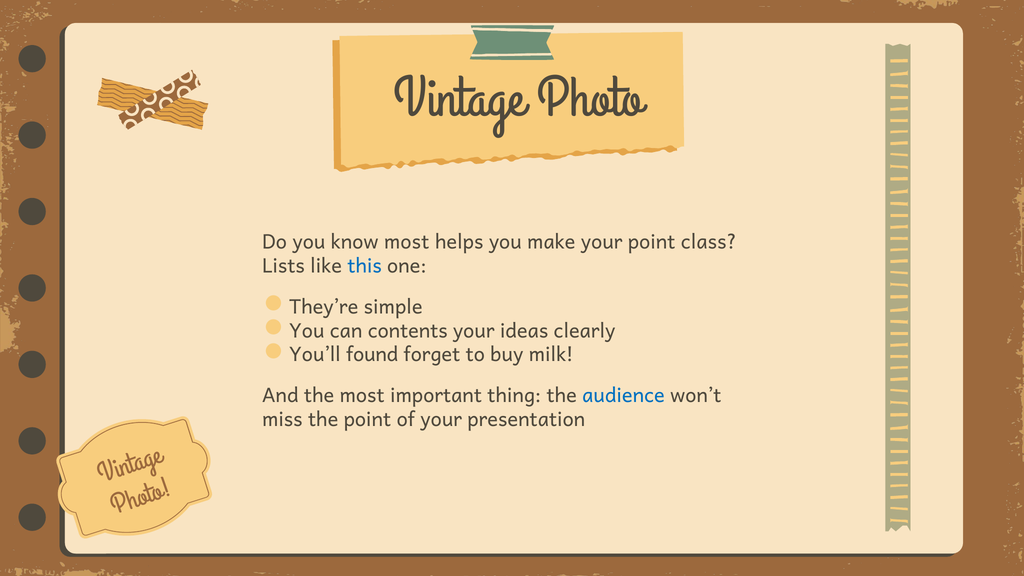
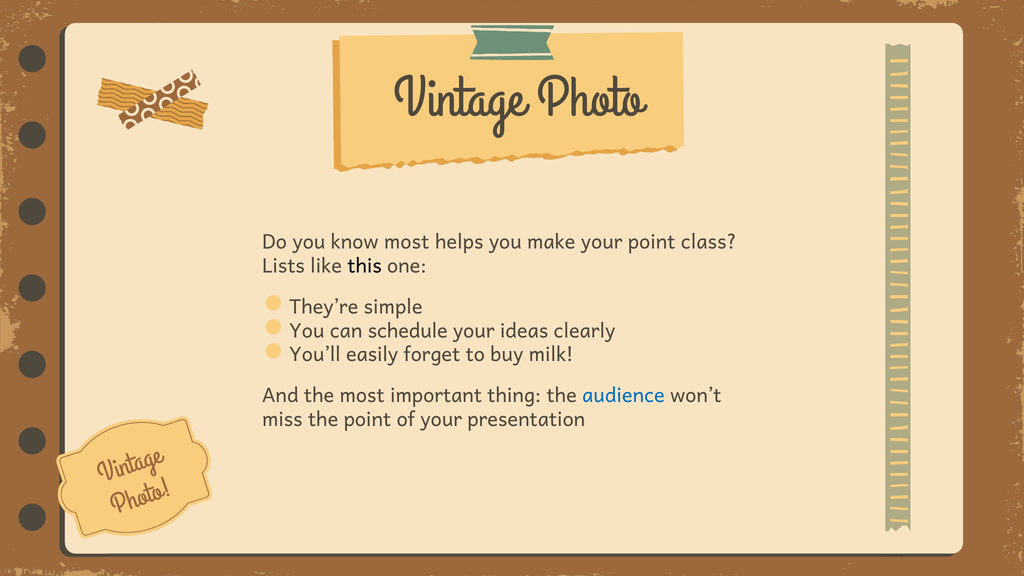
this colour: blue -> black
contents: contents -> schedule
found: found -> easily
